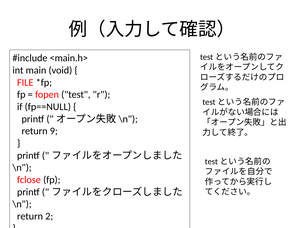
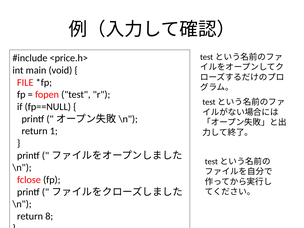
<main.h>: <main.h> -> <price.h>
9: 9 -> 1
2: 2 -> 8
